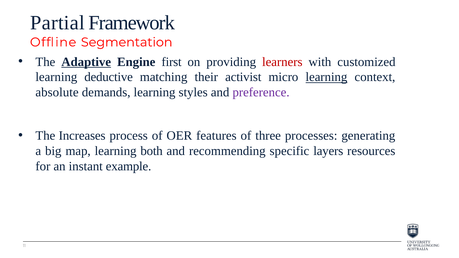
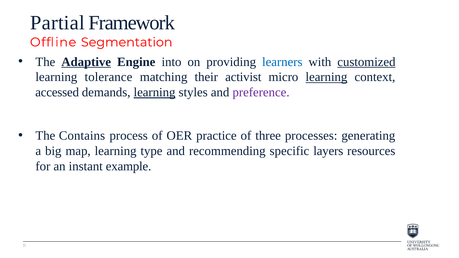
first: first -> into
learners colour: red -> blue
customized underline: none -> present
deductive: deductive -> tolerance
absolute: absolute -> accessed
learning at (155, 92) underline: none -> present
Increases: Increases -> Contains
features: features -> practice
both: both -> type
